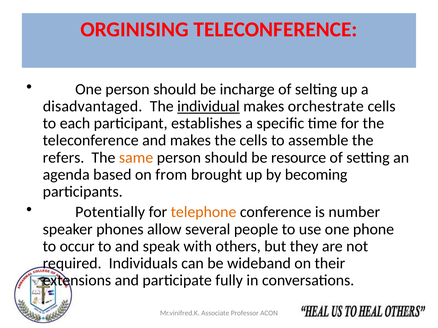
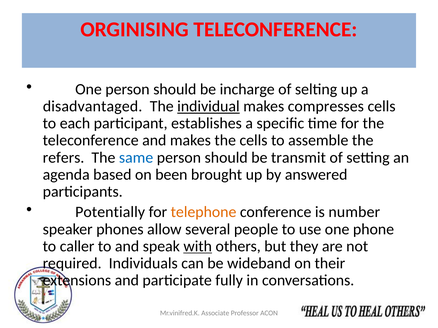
orchestrate: orchestrate -> compresses
same colour: orange -> blue
resource: resource -> transmit
from: from -> been
becoming: becoming -> answered
occur: occur -> caller
with underline: none -> present
